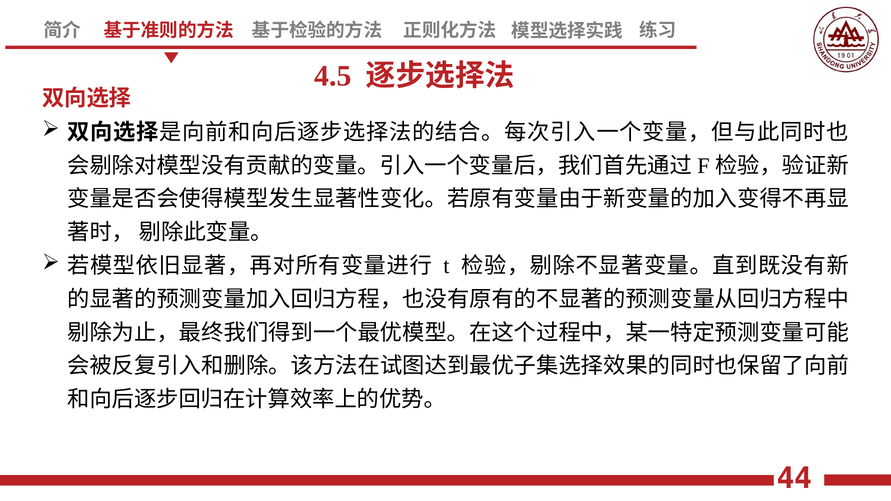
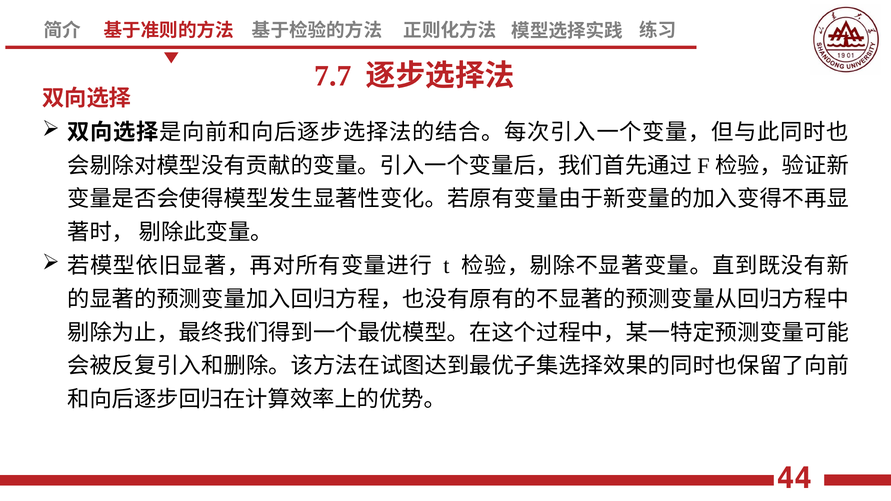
4.5: 4.5 -> 7.7
